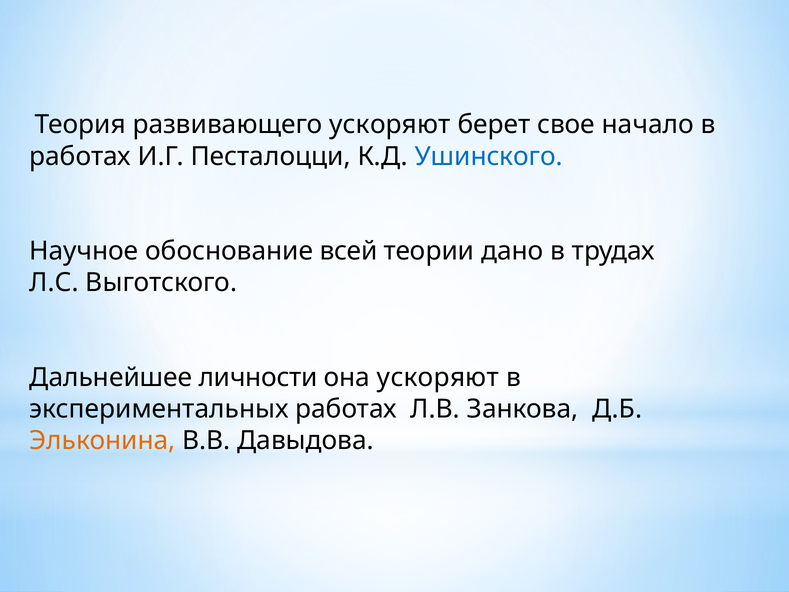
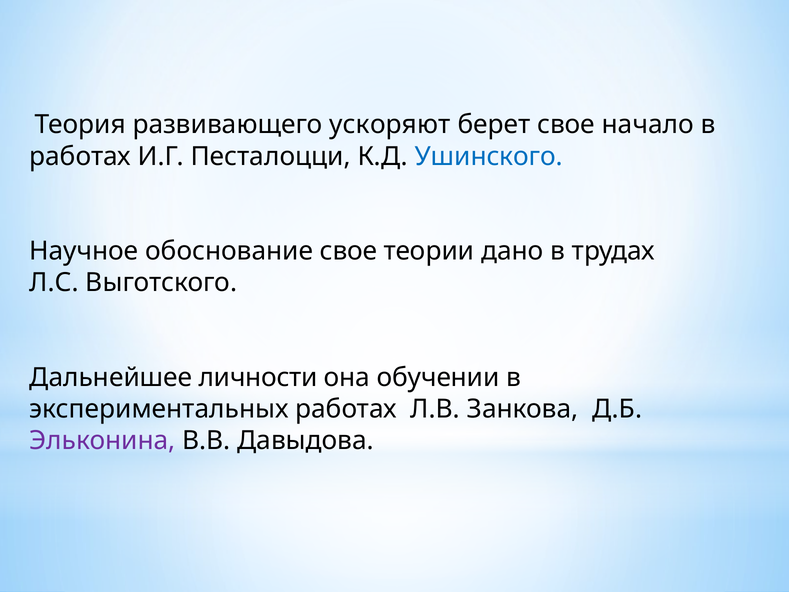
обоснование всей: всей -> свое
она ускоряют: ускоряют -> обучении
Эльконина colour: orange -> purple
